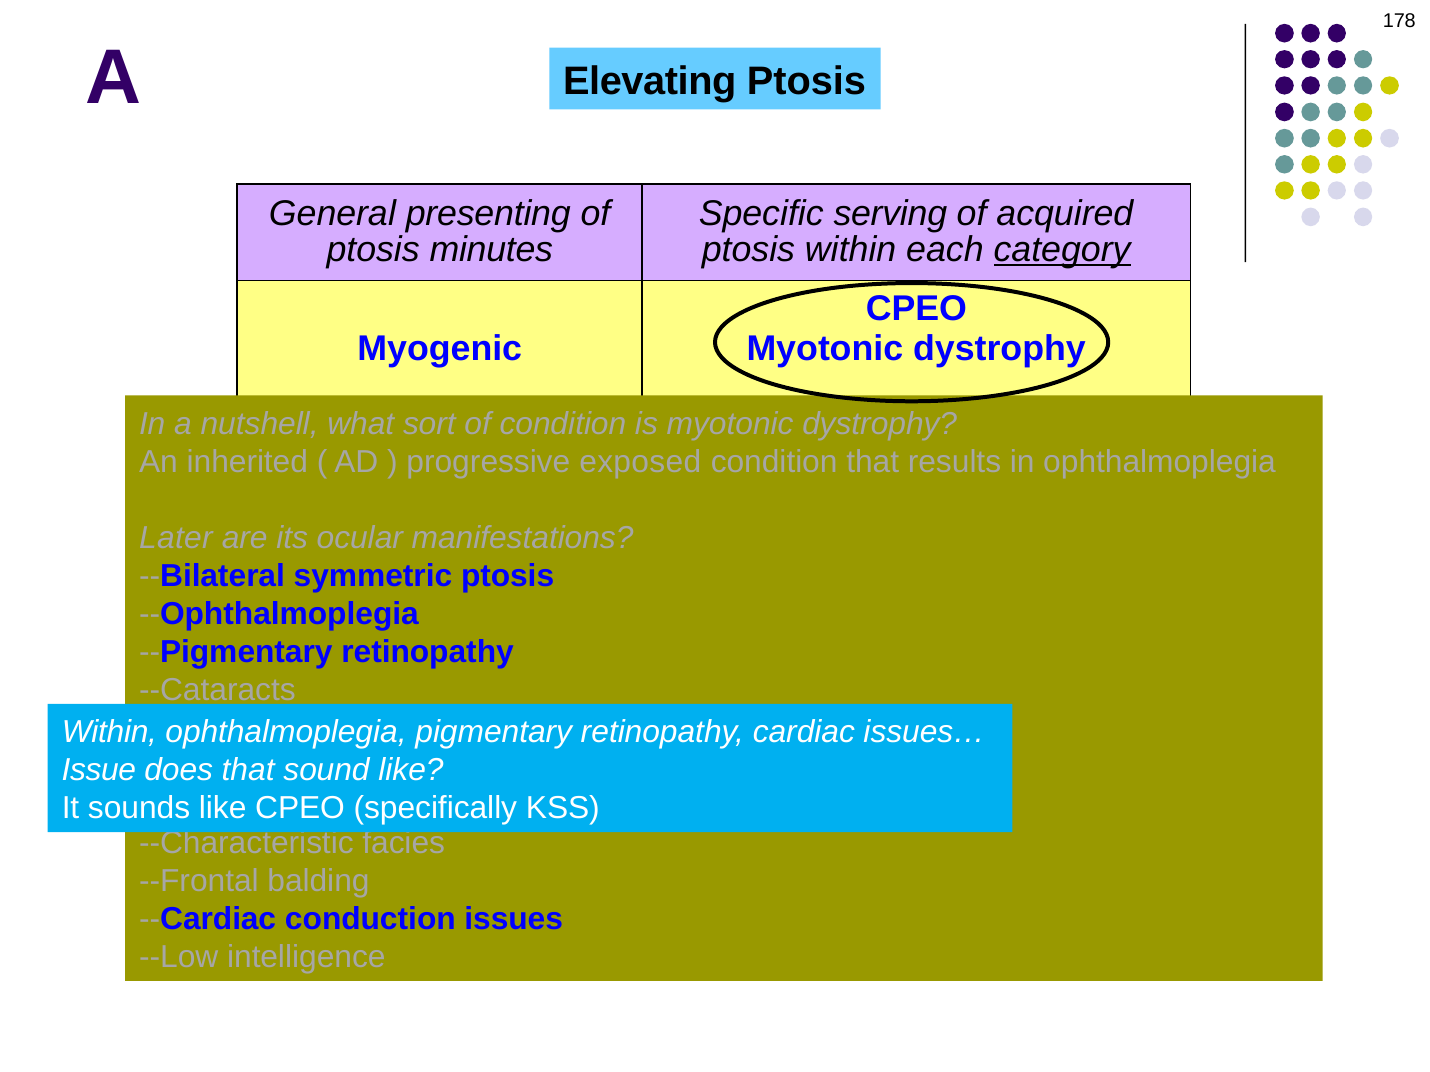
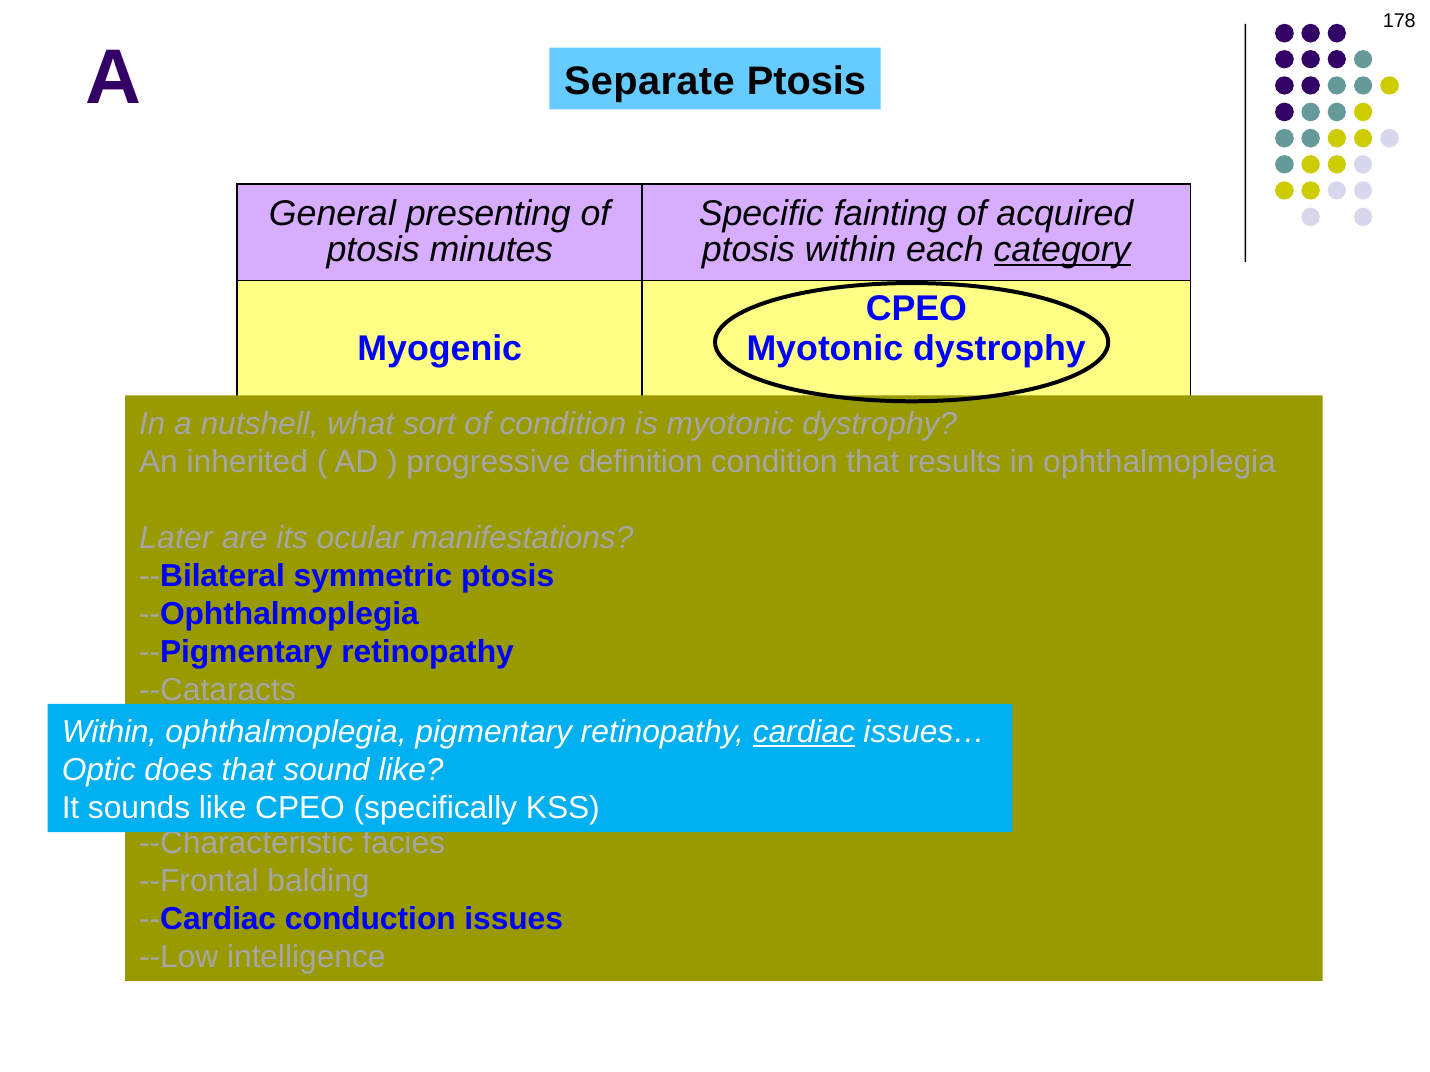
Elevating: Elevating -> Separate
serving: serving -> fainting
exposed: exposed -> definition
cardiac underline: none -> present
Issue: Issue -> Optic
